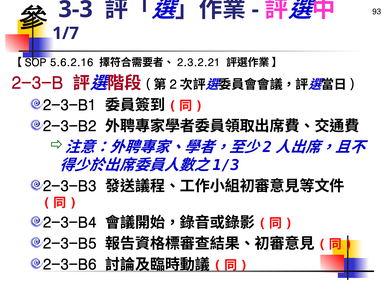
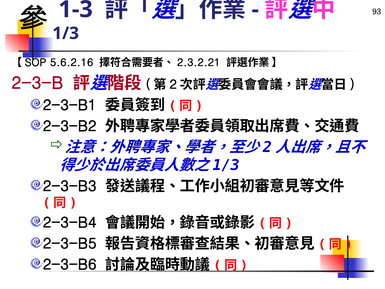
3-3: 3-3 -> 1-3
1/7: 1/7 -> 1/3
